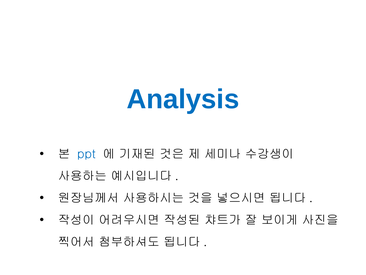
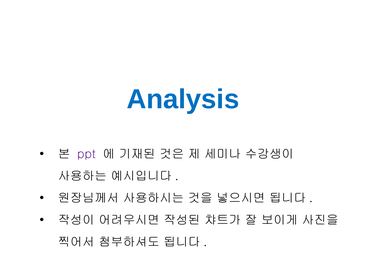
ppt colour: blue -> purple
